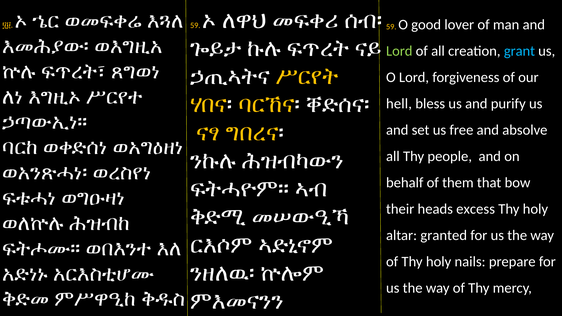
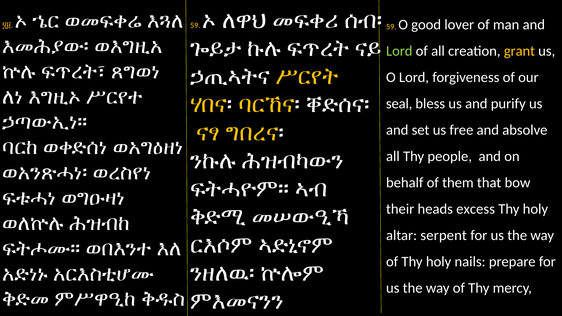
grant colour: light blue -> yellow
hell: hell -> seal
granted: granted -> serpent
